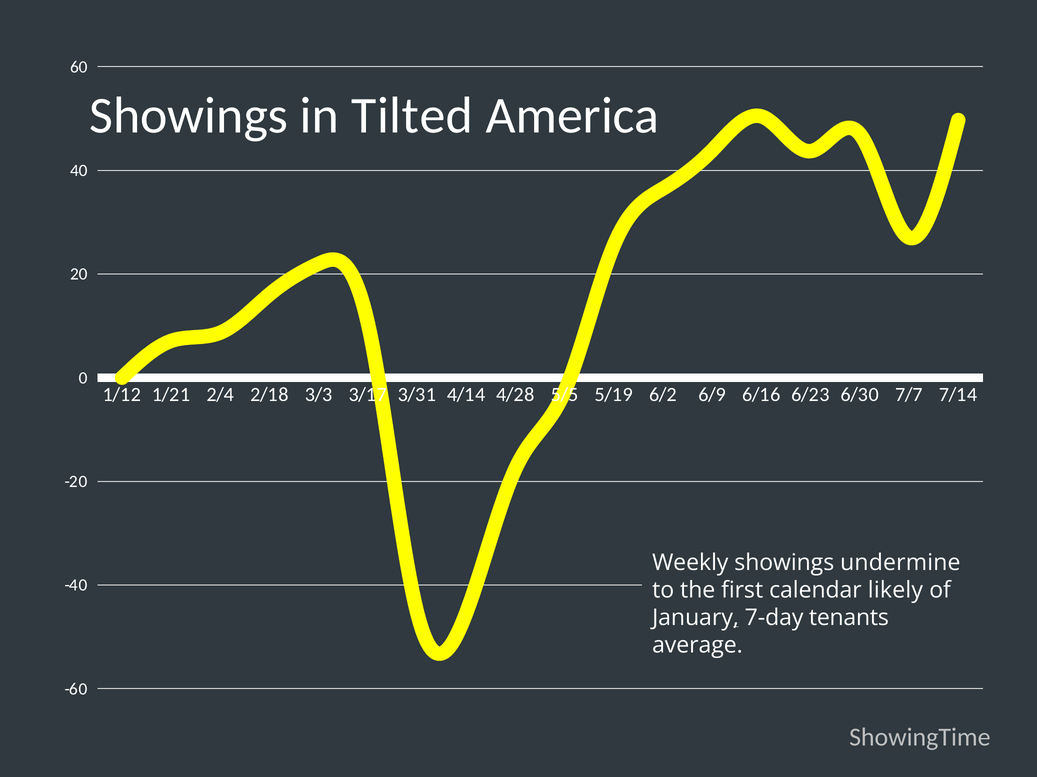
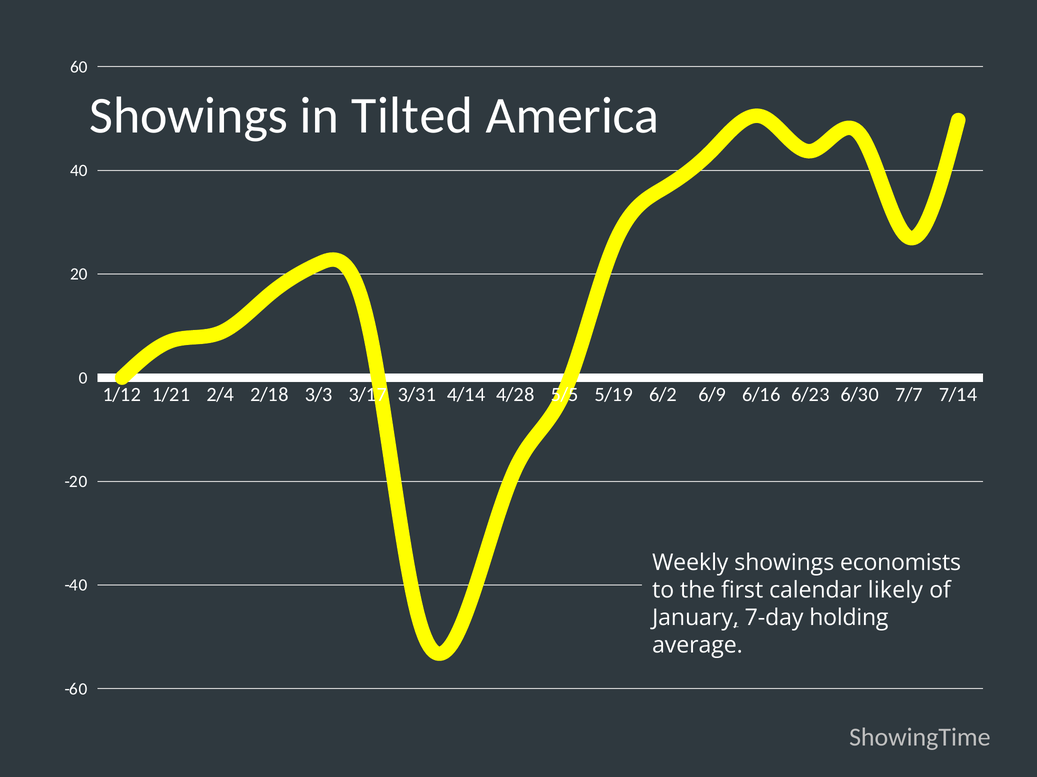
undermine: undermine -> economists
tenants: tenants -> holding
